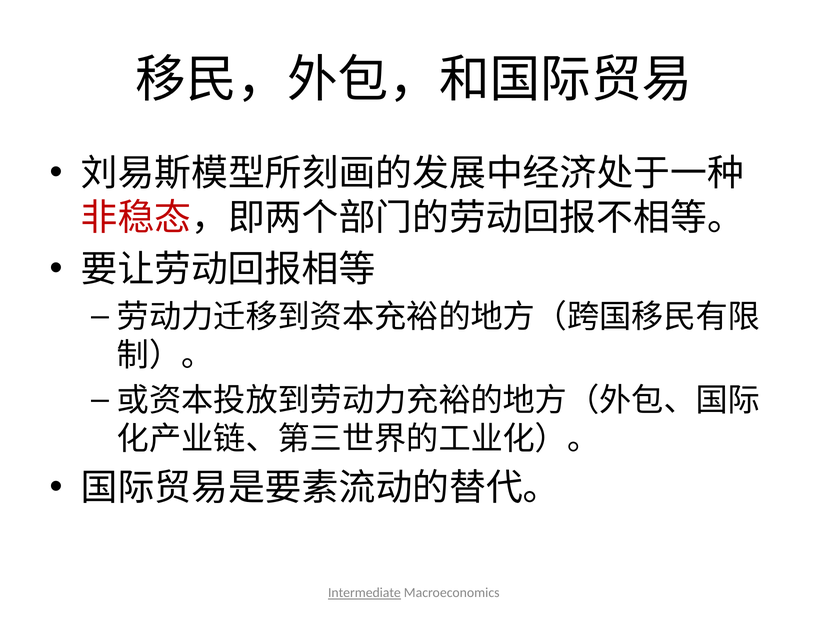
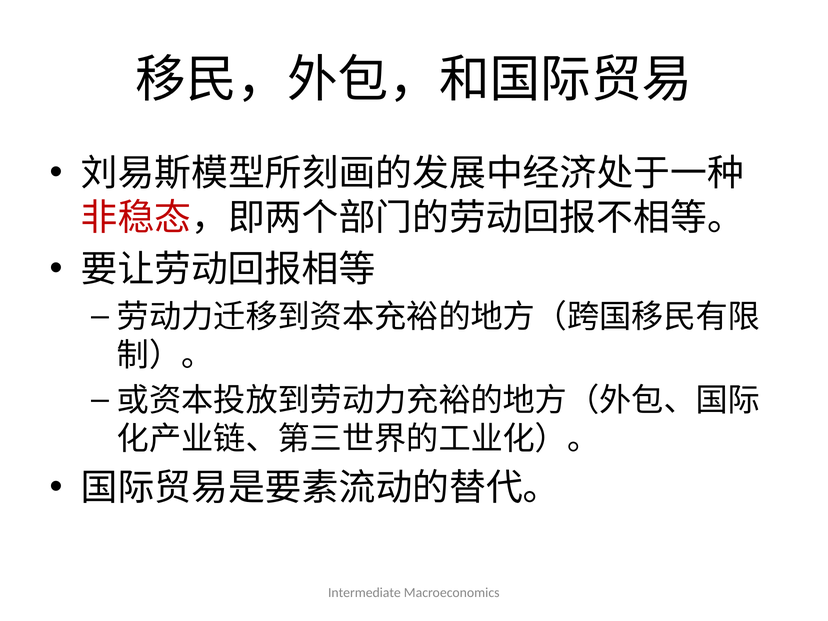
Intermediate underline: present -> none
